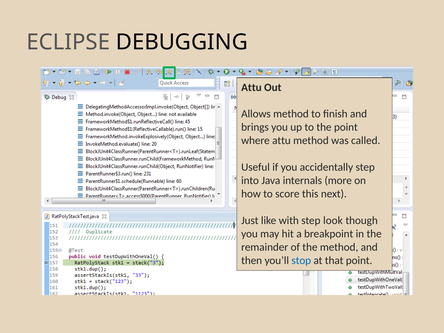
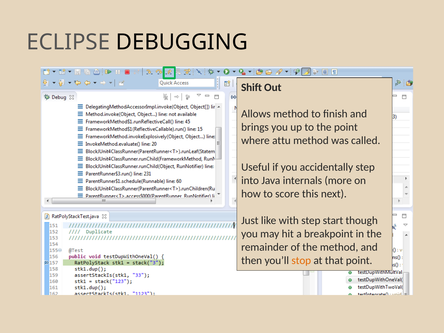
Attu at (251, 87): Attu -> Shift
look: look -> start
stop colour: blue -> orange
